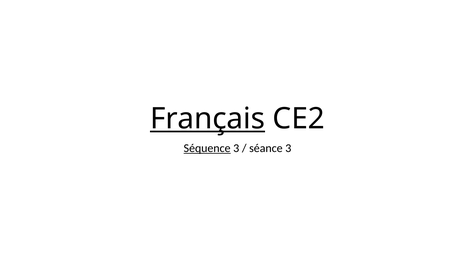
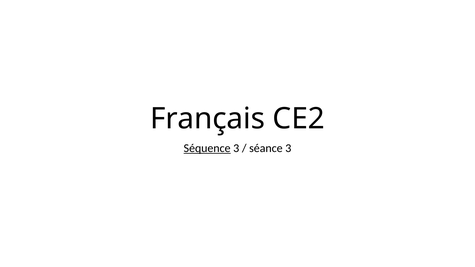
Français underline: present -> none
